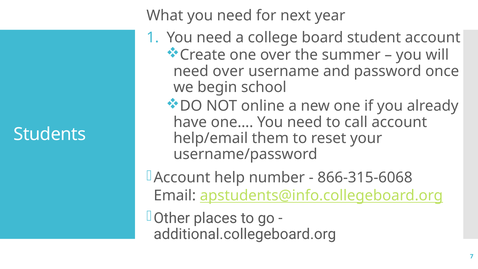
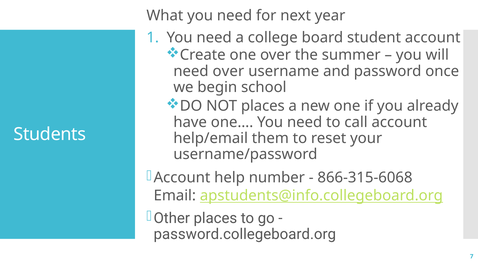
NOT online: online -> places
additional.collegeboard.org: additional.collegeboard.org -> password.collegeboard.org
